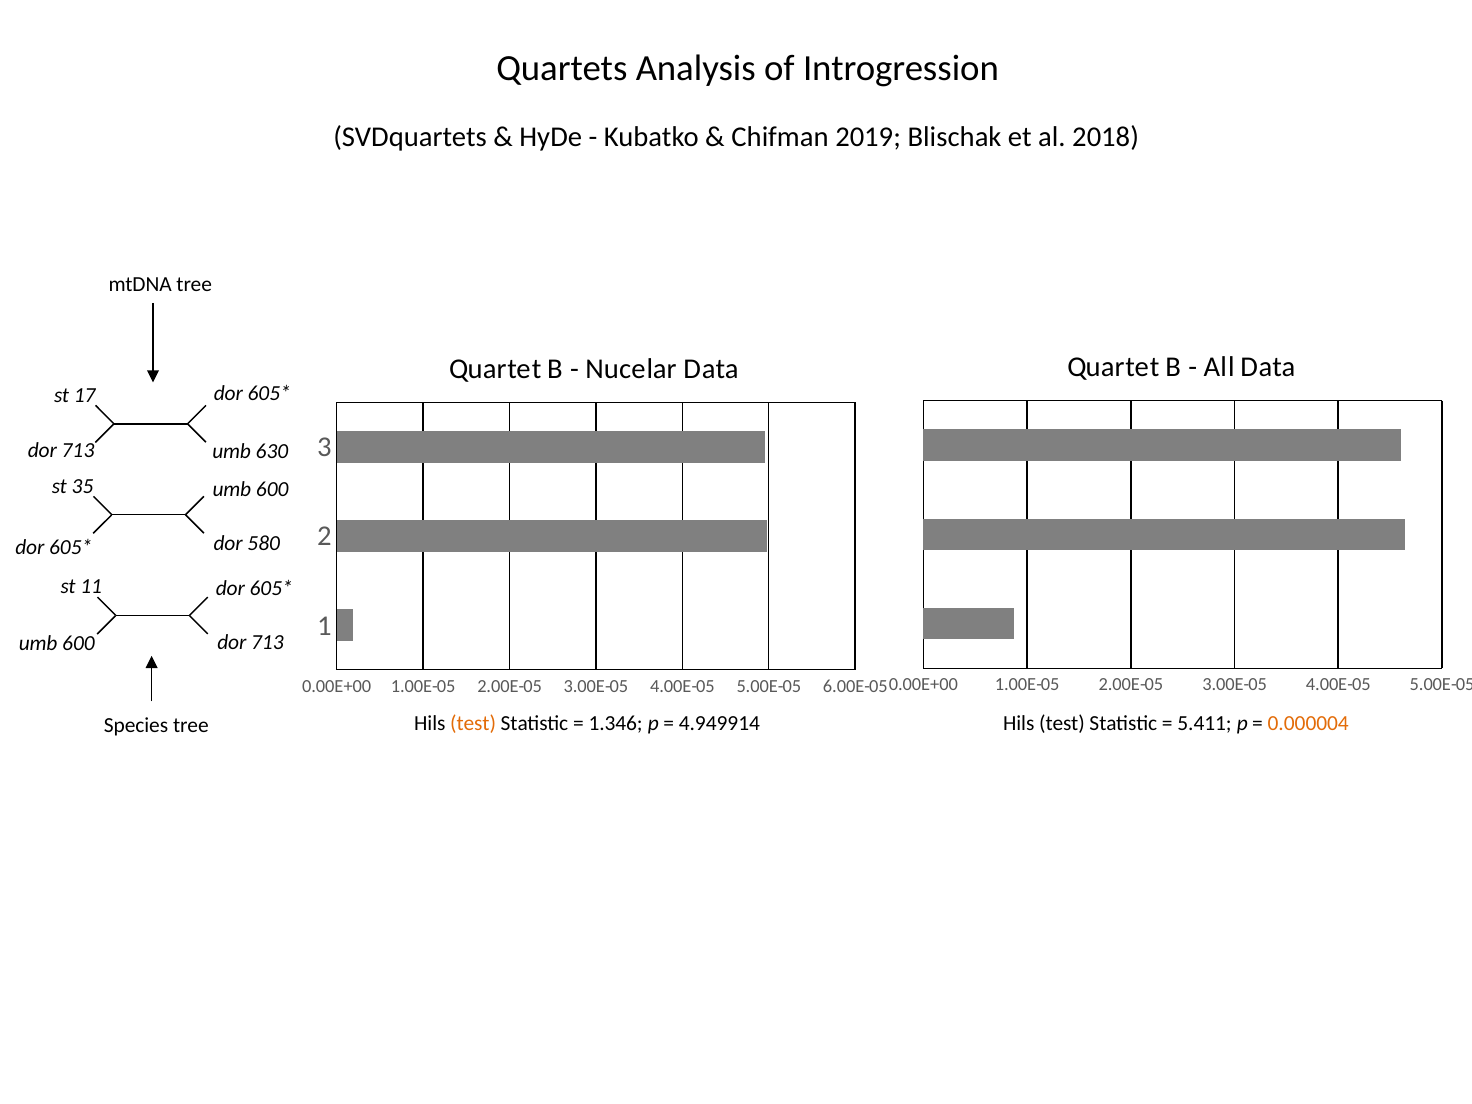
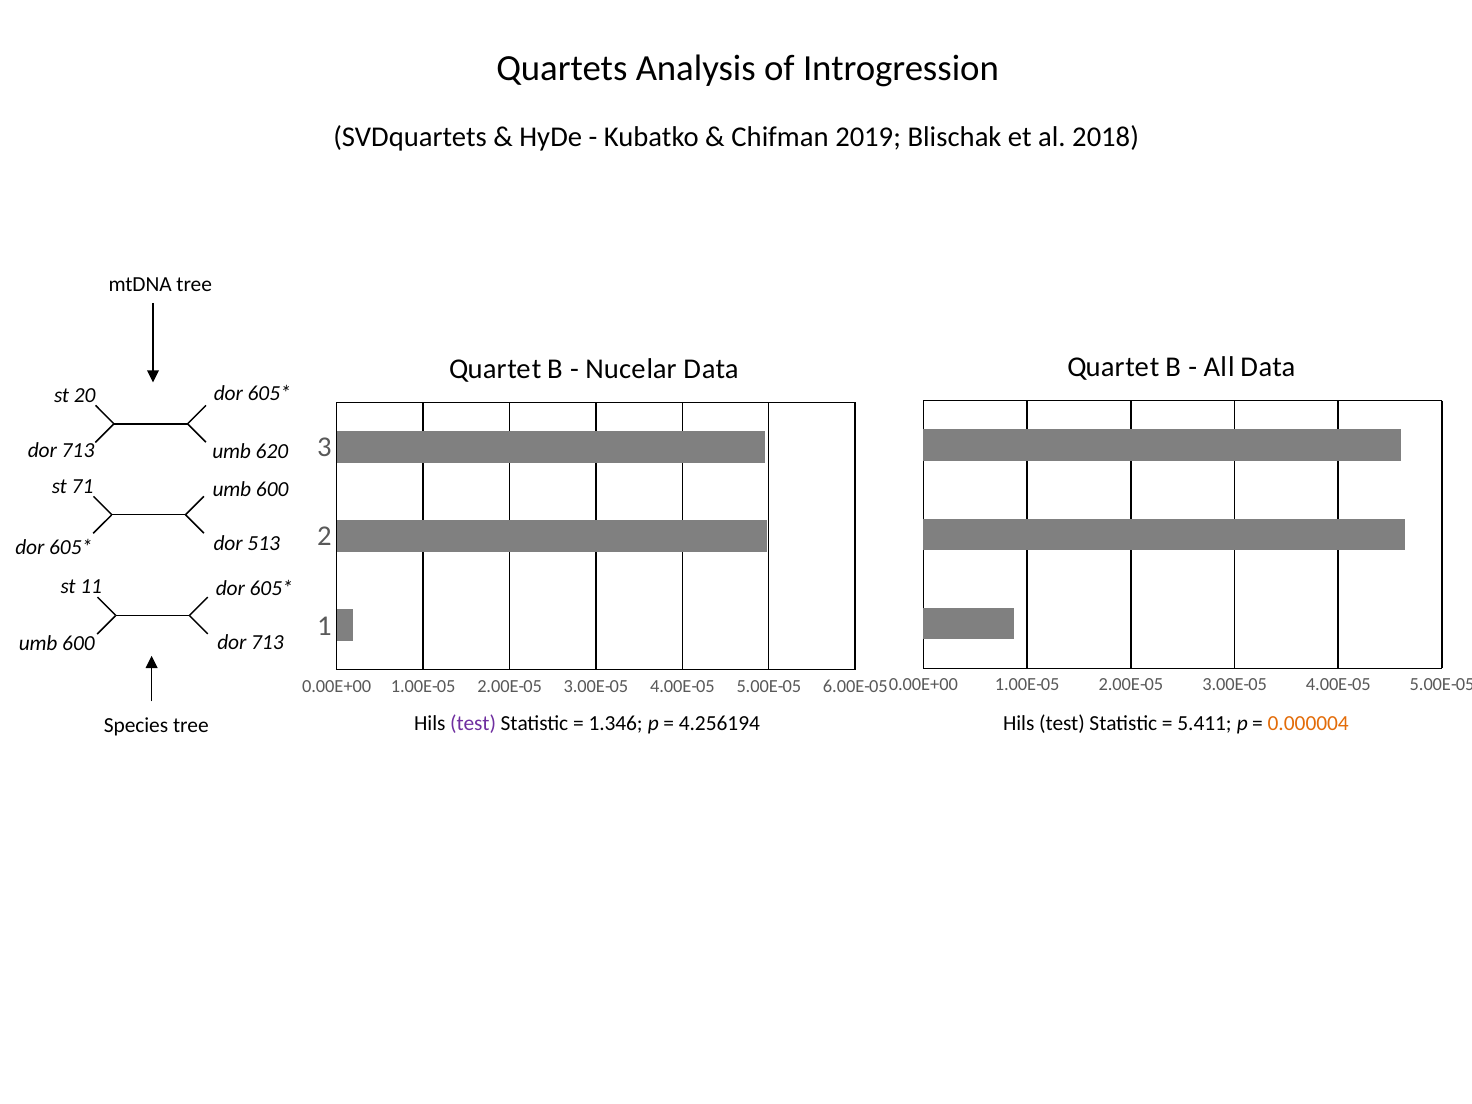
17: 17 -> 20
630: 630 -> 620
35: 35 -> 71
580: 580 -> 513
test at (473, 723) colour: orange -> purple
4.949914: 4.949914 -> 4.256194
